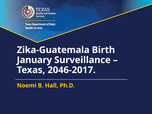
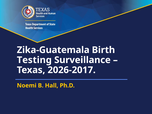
January: January -> Testing
2046-2017: 2046-2017 -> 2026-2017
